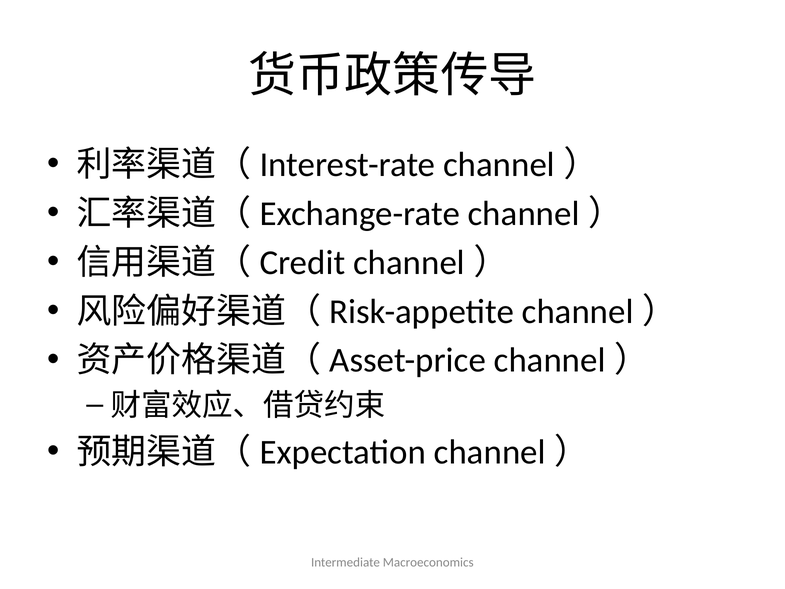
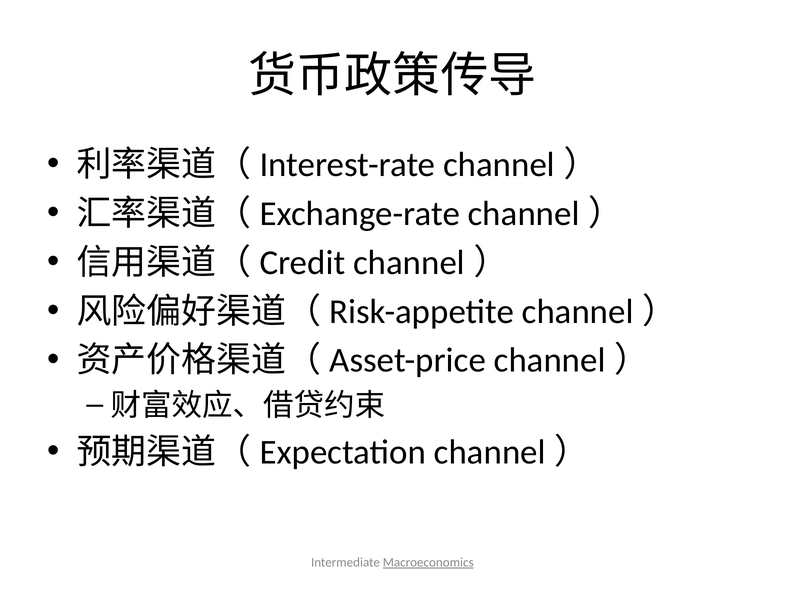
Macroeconomics underline: none -> present
